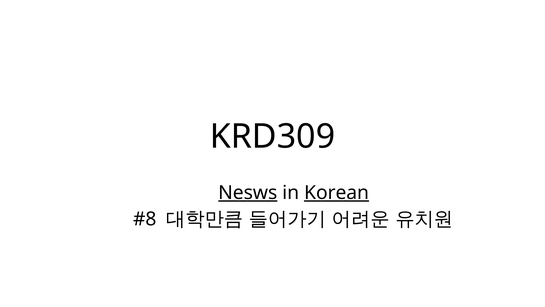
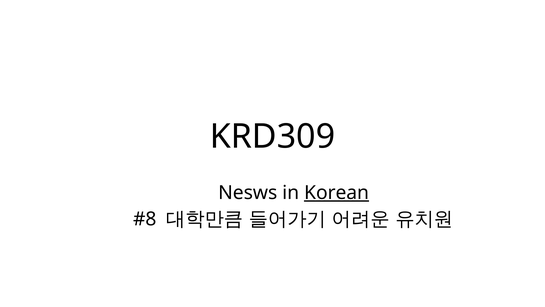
Nesws underline: present -> none
